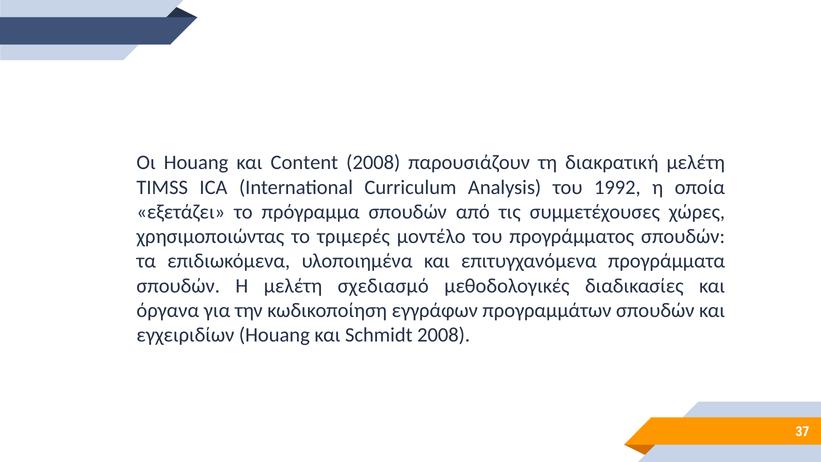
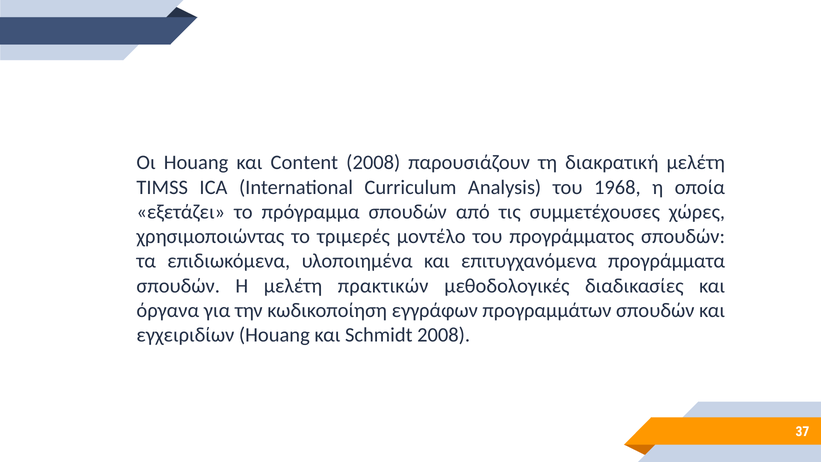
1992: 1992 -> 1968
σχεδιασμό: σχεδιασμό -> πρακτικών
